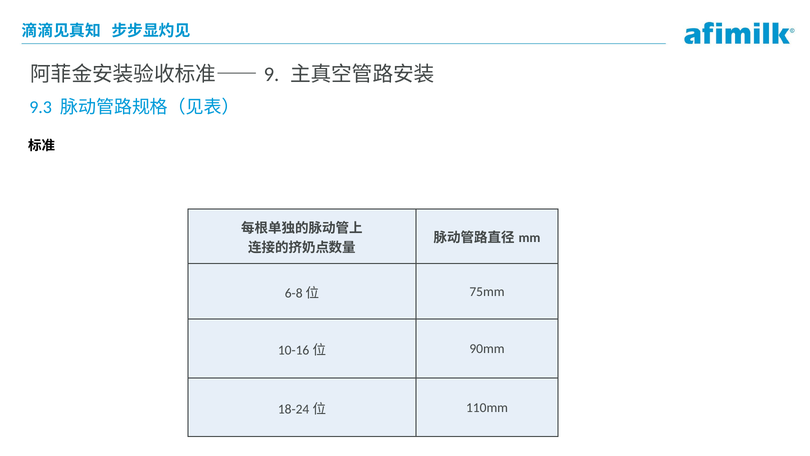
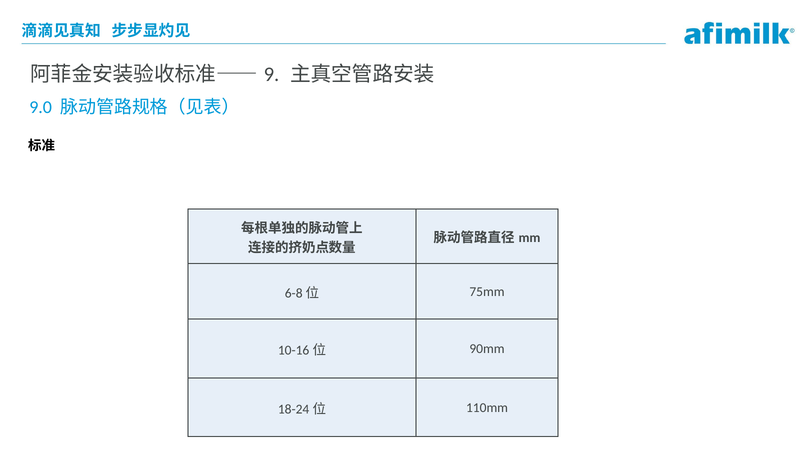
9.3: 9.3 -> 9.0
